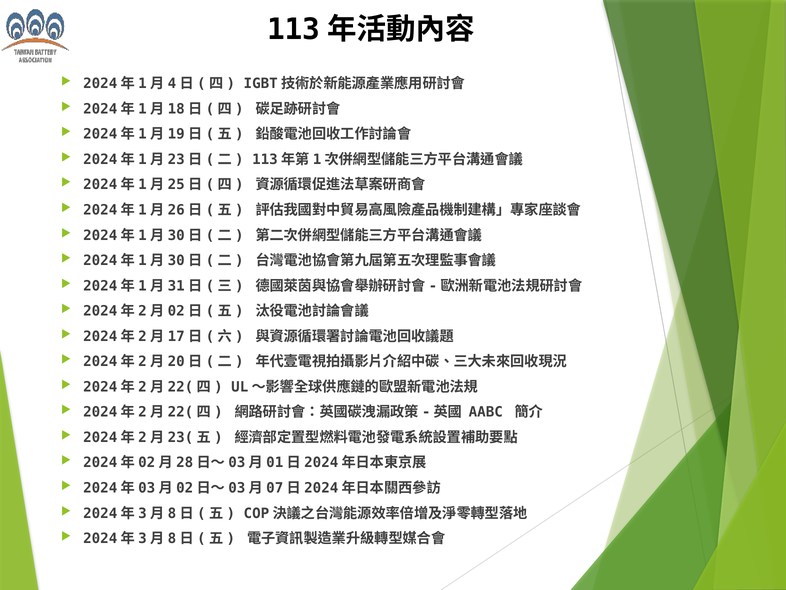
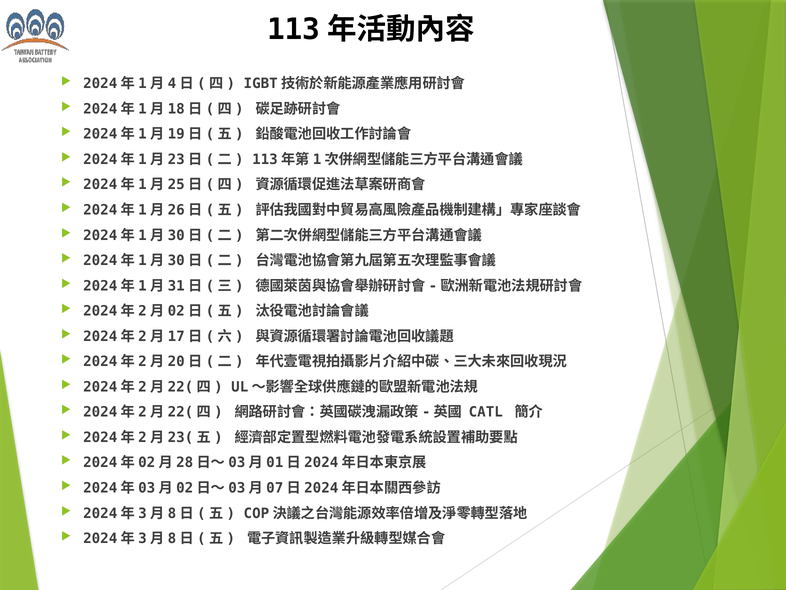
AABC: AABC -> CATL
